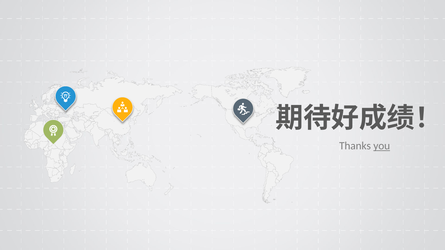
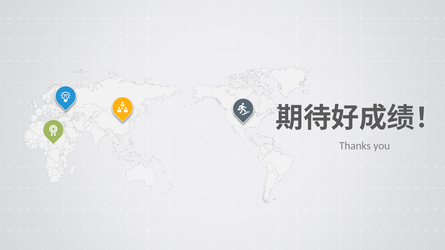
you underline: present -> none
